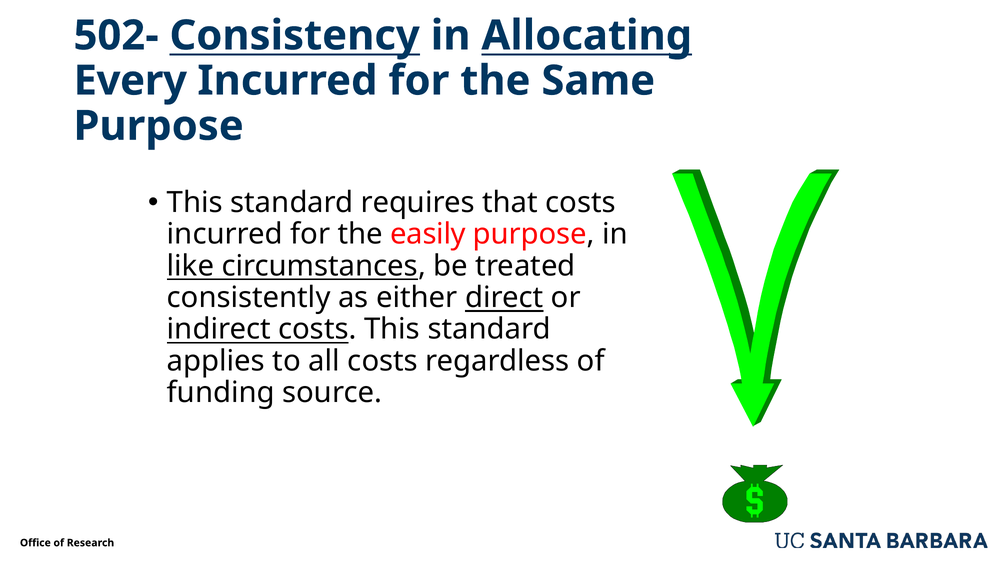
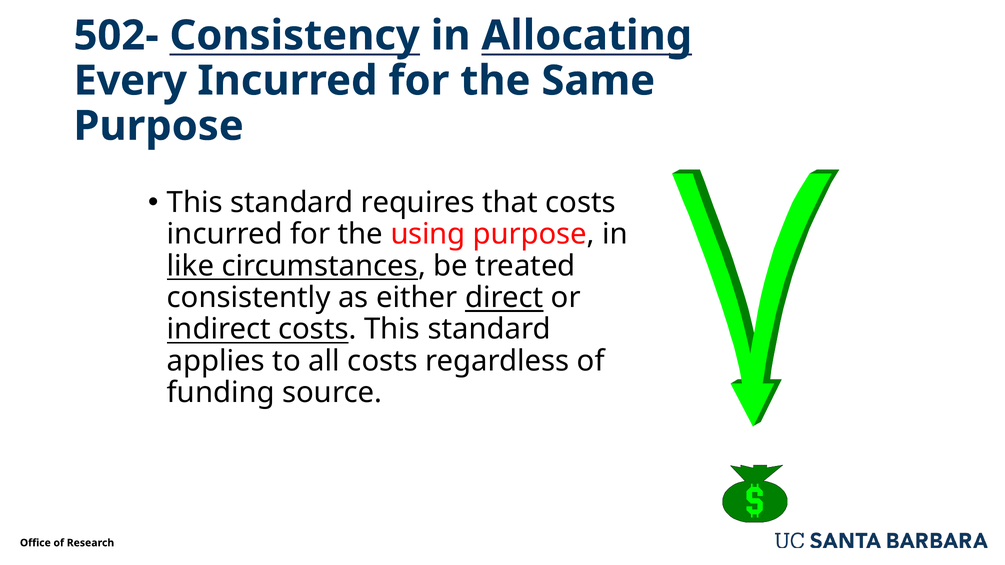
easily: easily -> using
